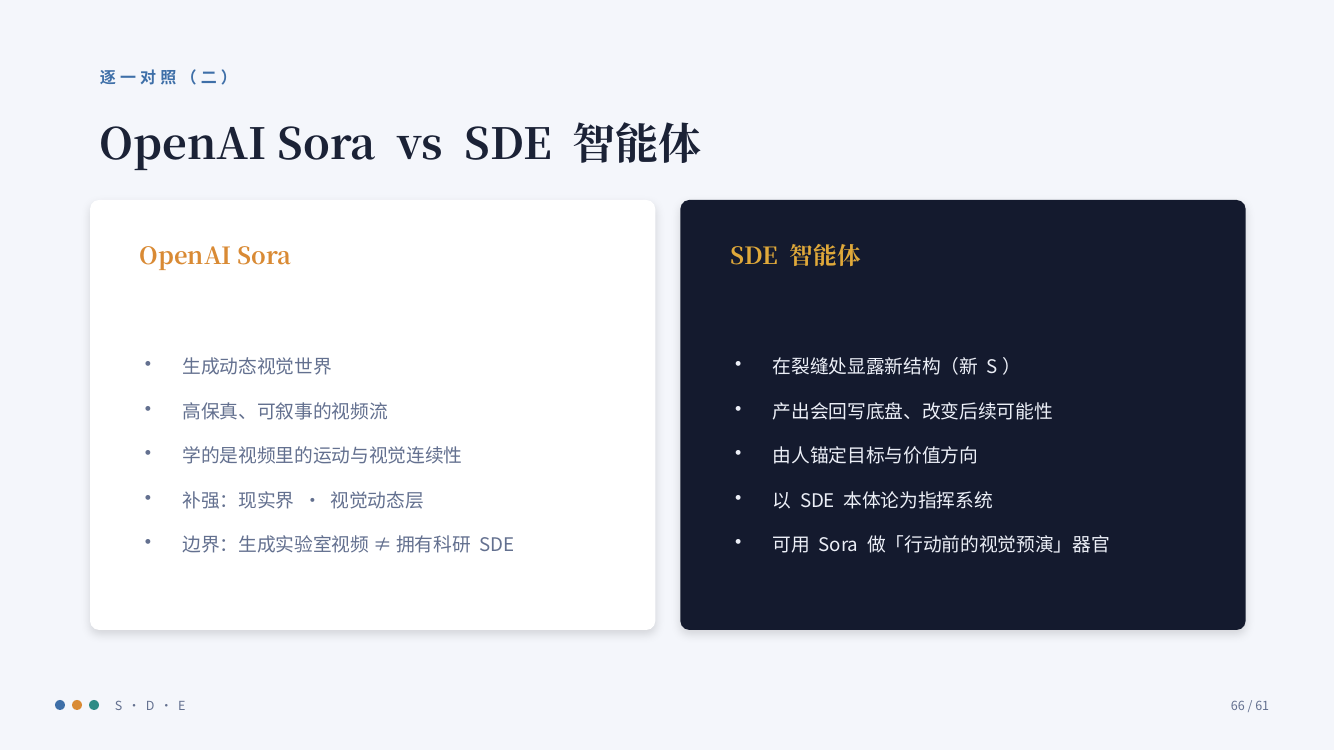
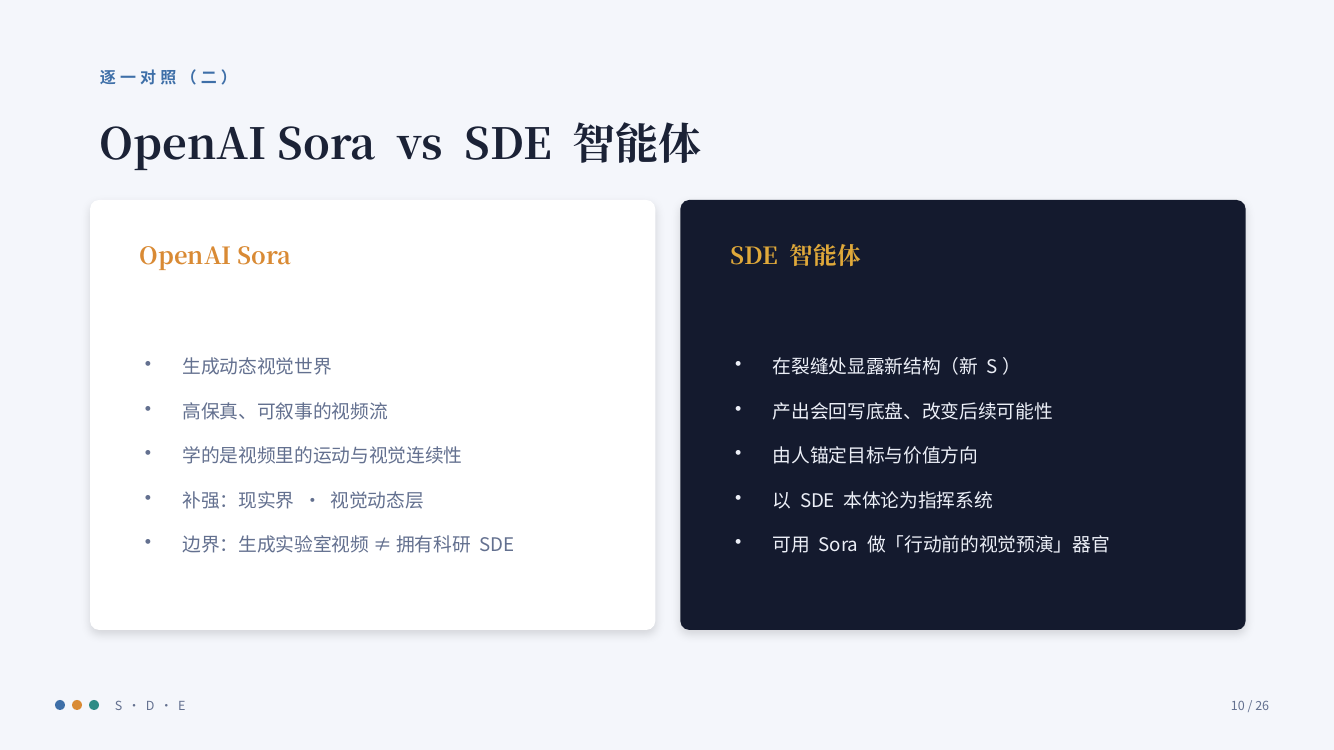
66: 66 -> 10
61: 61 -> 26
